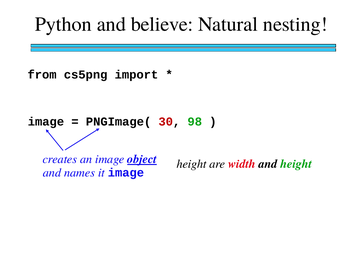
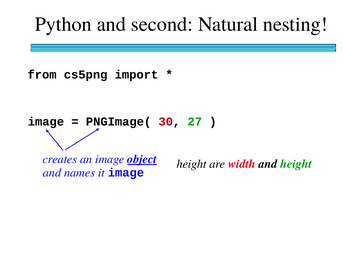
believe: believe -> second
98: 98 -> 27
